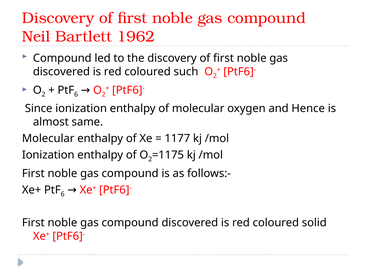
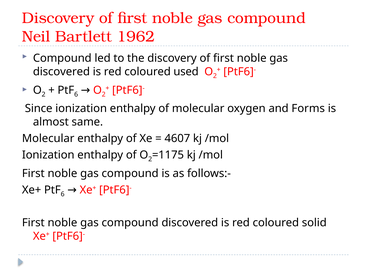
such: such -> used
Hence: Hence -> Forms
1177: 1177 -> 4607
